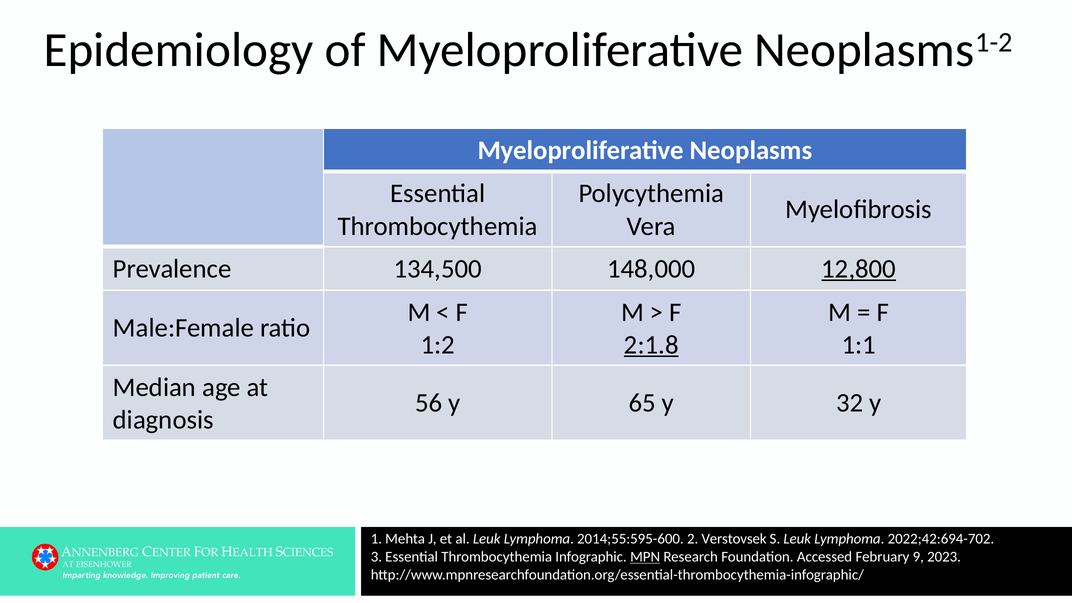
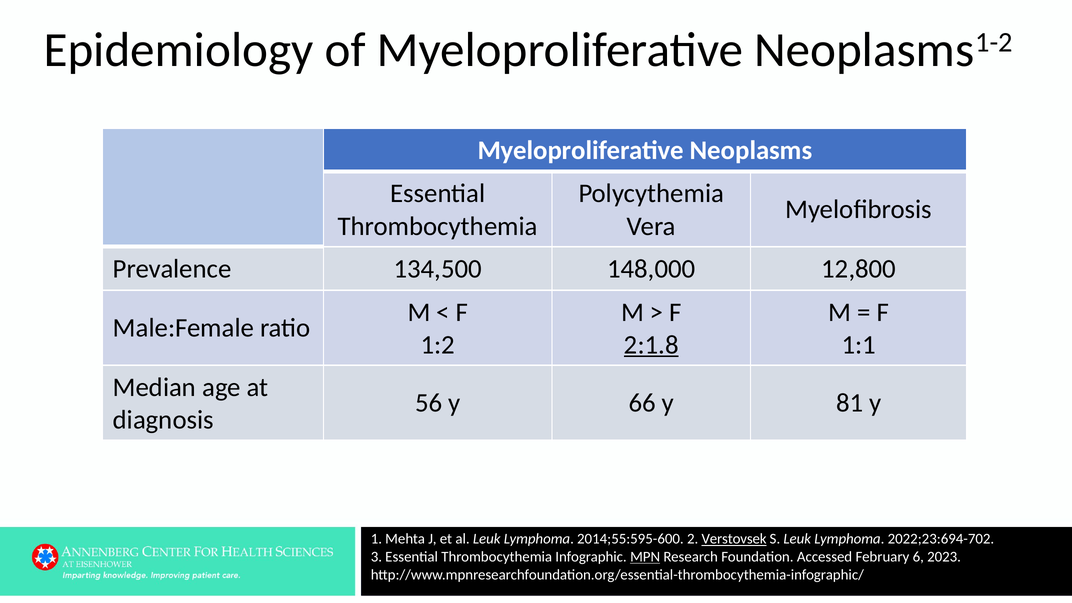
12,800 underline: present -> none
65: 65 -> 66
32: 32 -> 81
Verstovsek underline: none -> present
2022;42:694-702: 2022;42:694-702 -> 2022;23:694-702
9: 9 -> 6
